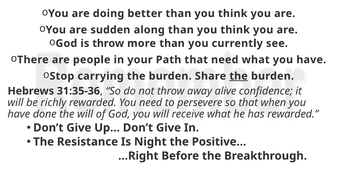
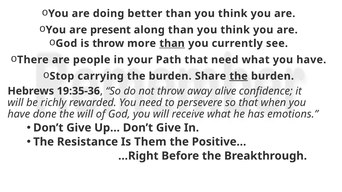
sudden: sudden -> present
than at (172, 43) underline: none -> present
31:35-36: 31:35-36 -> 19:35-36
has rewarded: rewarded -> emotions
Night: Night -> Them
